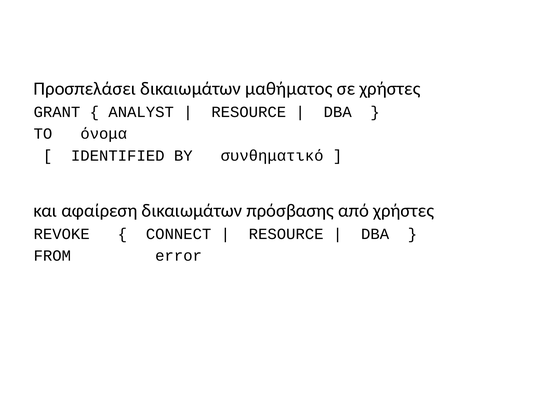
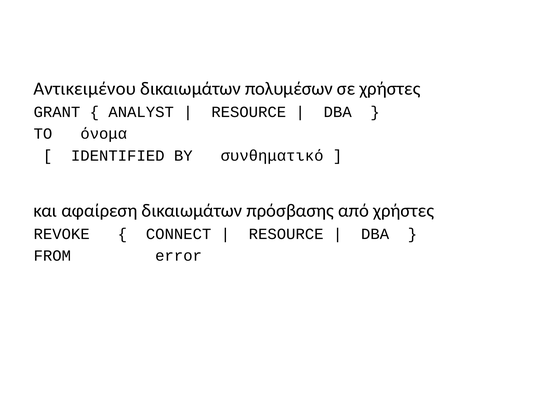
Προσπελάσει: Προσπελάσει -> Αντικειμένου
μαθήματος: μαθήματος -> πολυμέσων
